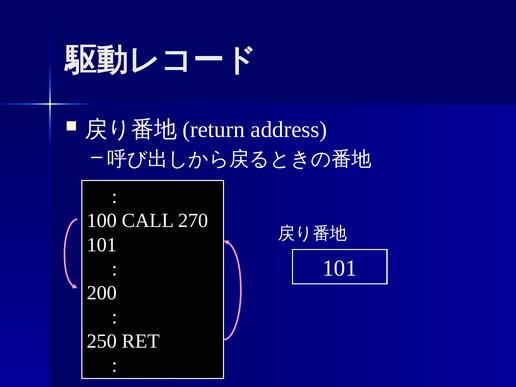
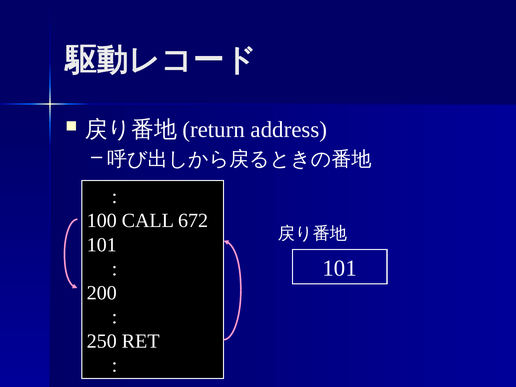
270: 270 -> 672
